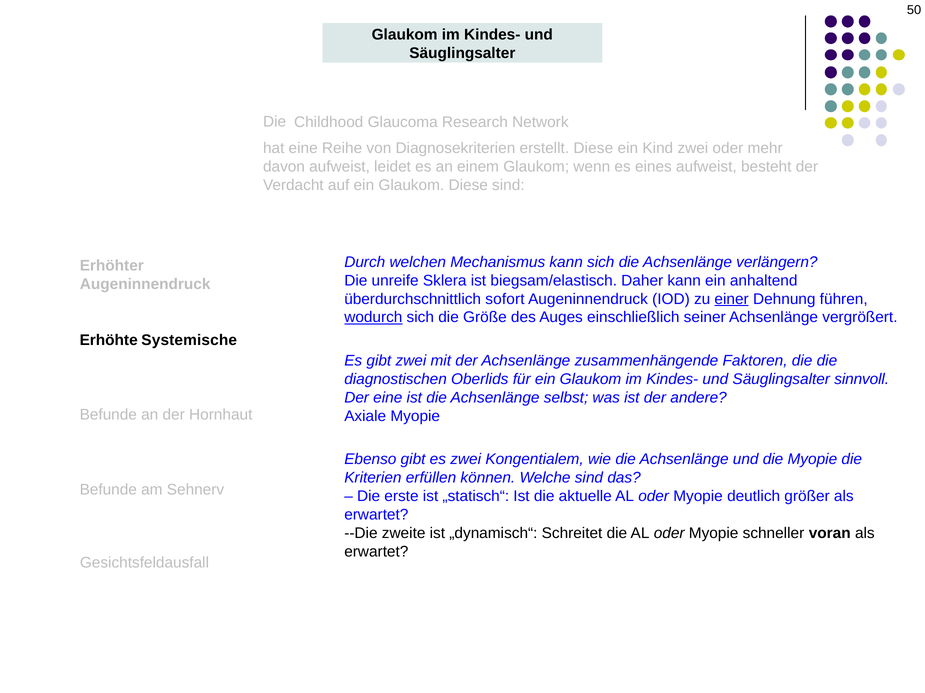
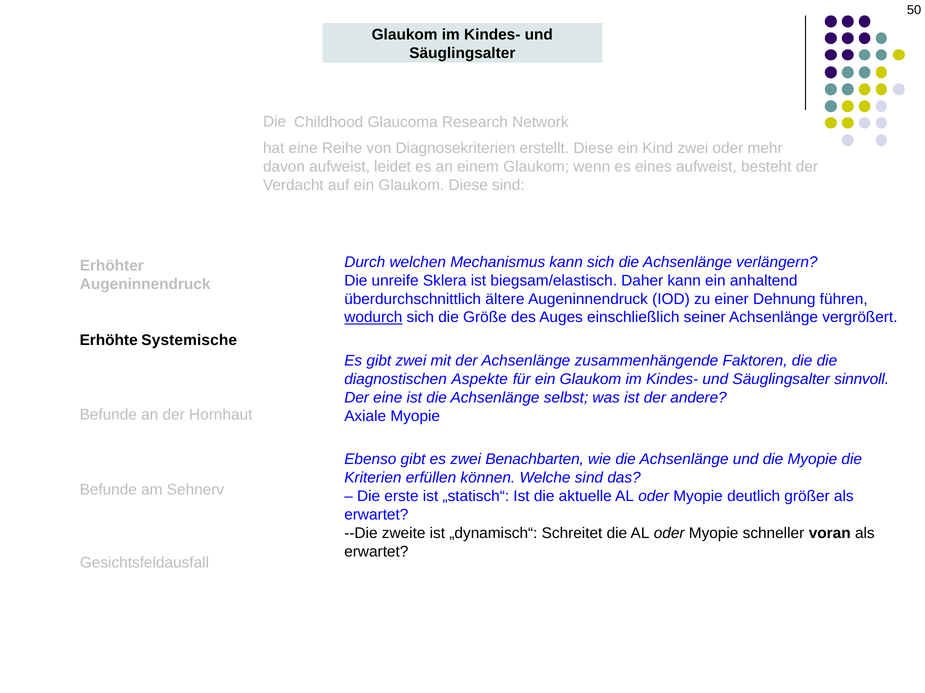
sofort: sofort -> ältere
einer underline: present -> none
Oberlids: Oberlids -> Aspekte
Kongentialem: Kongentialem -> Benachbarten
